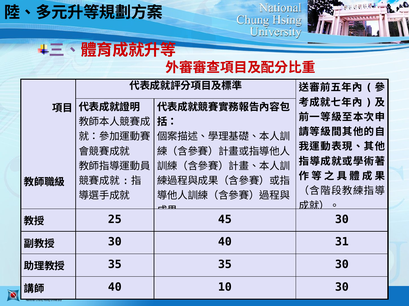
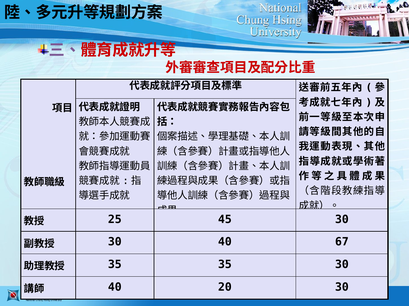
31: 31 -> 67
10: 10 -> 20
